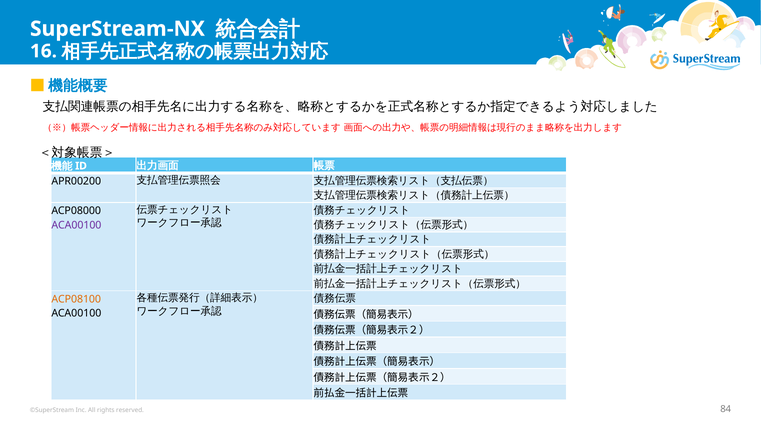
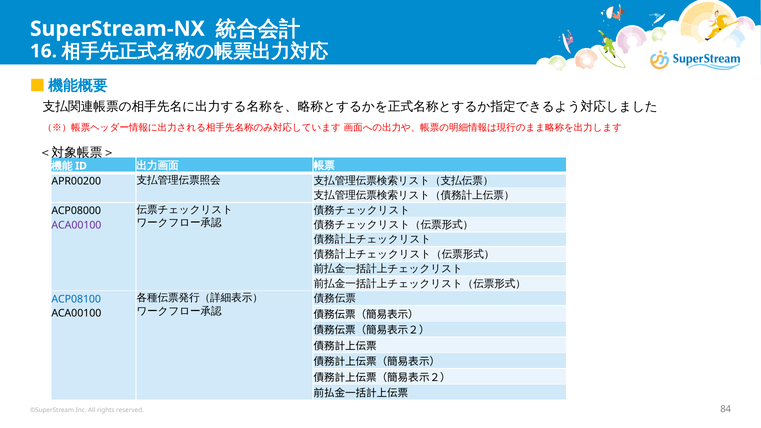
ACP08100 colour: orange -> blue
